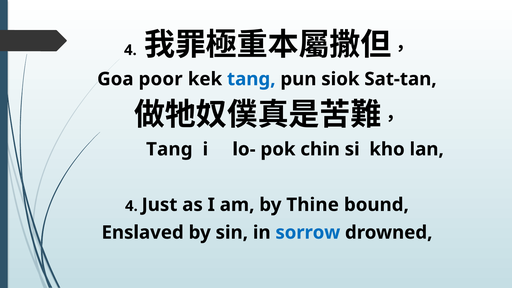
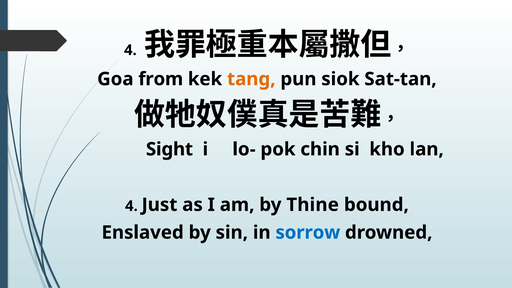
poor: poor -> from
tang at (251, 79) colour: blue -> orange
Tang at (169, 149): Tang -> Sight
